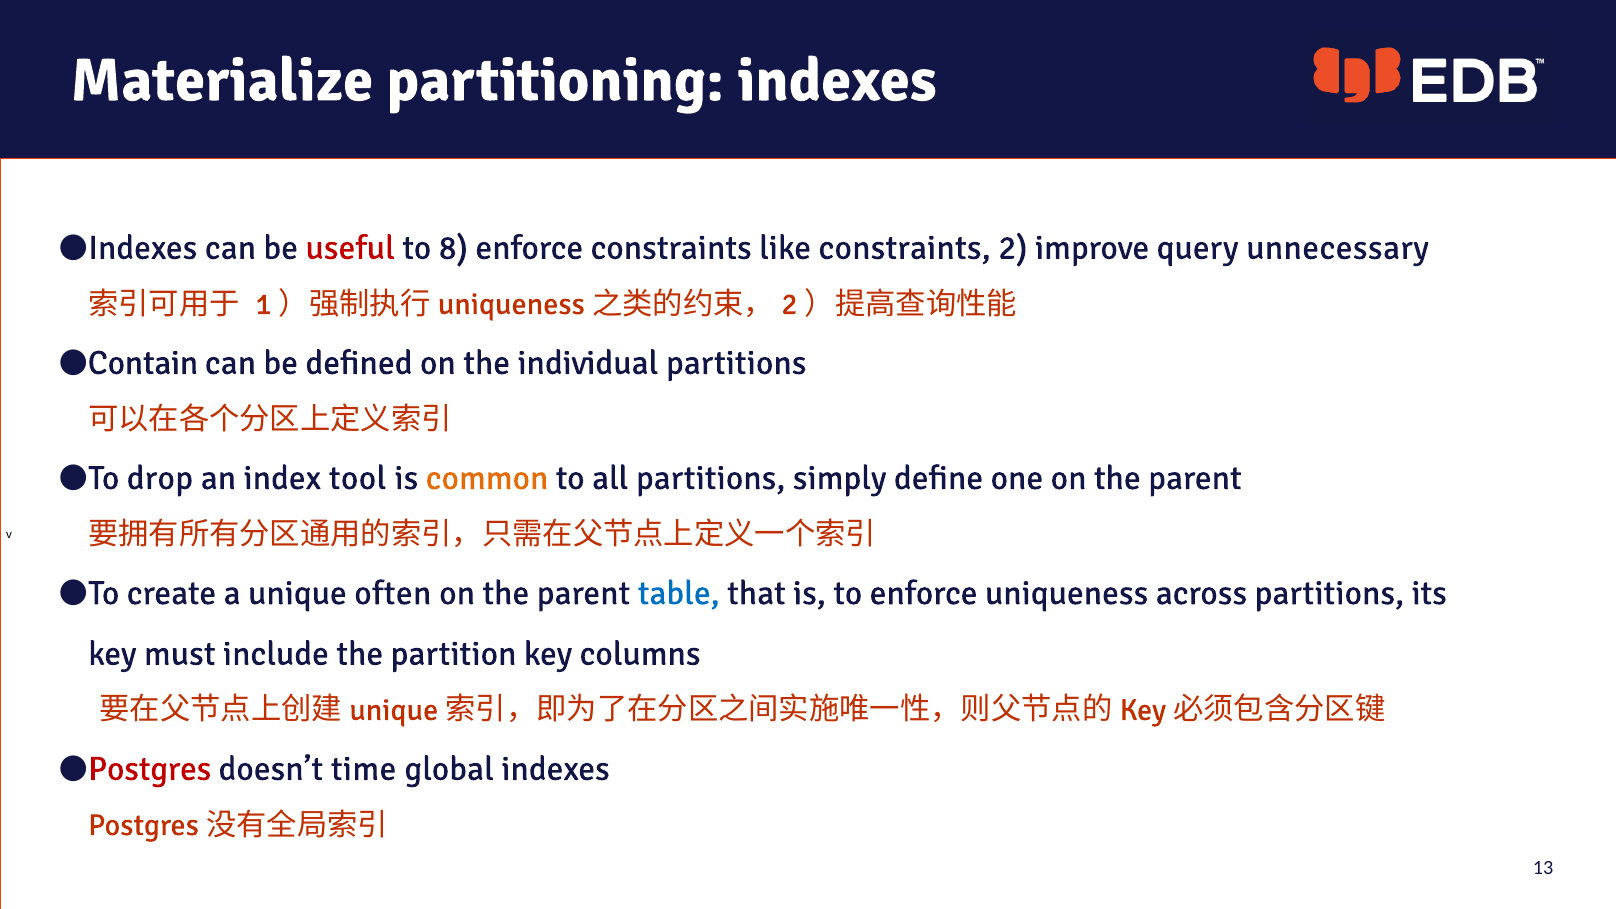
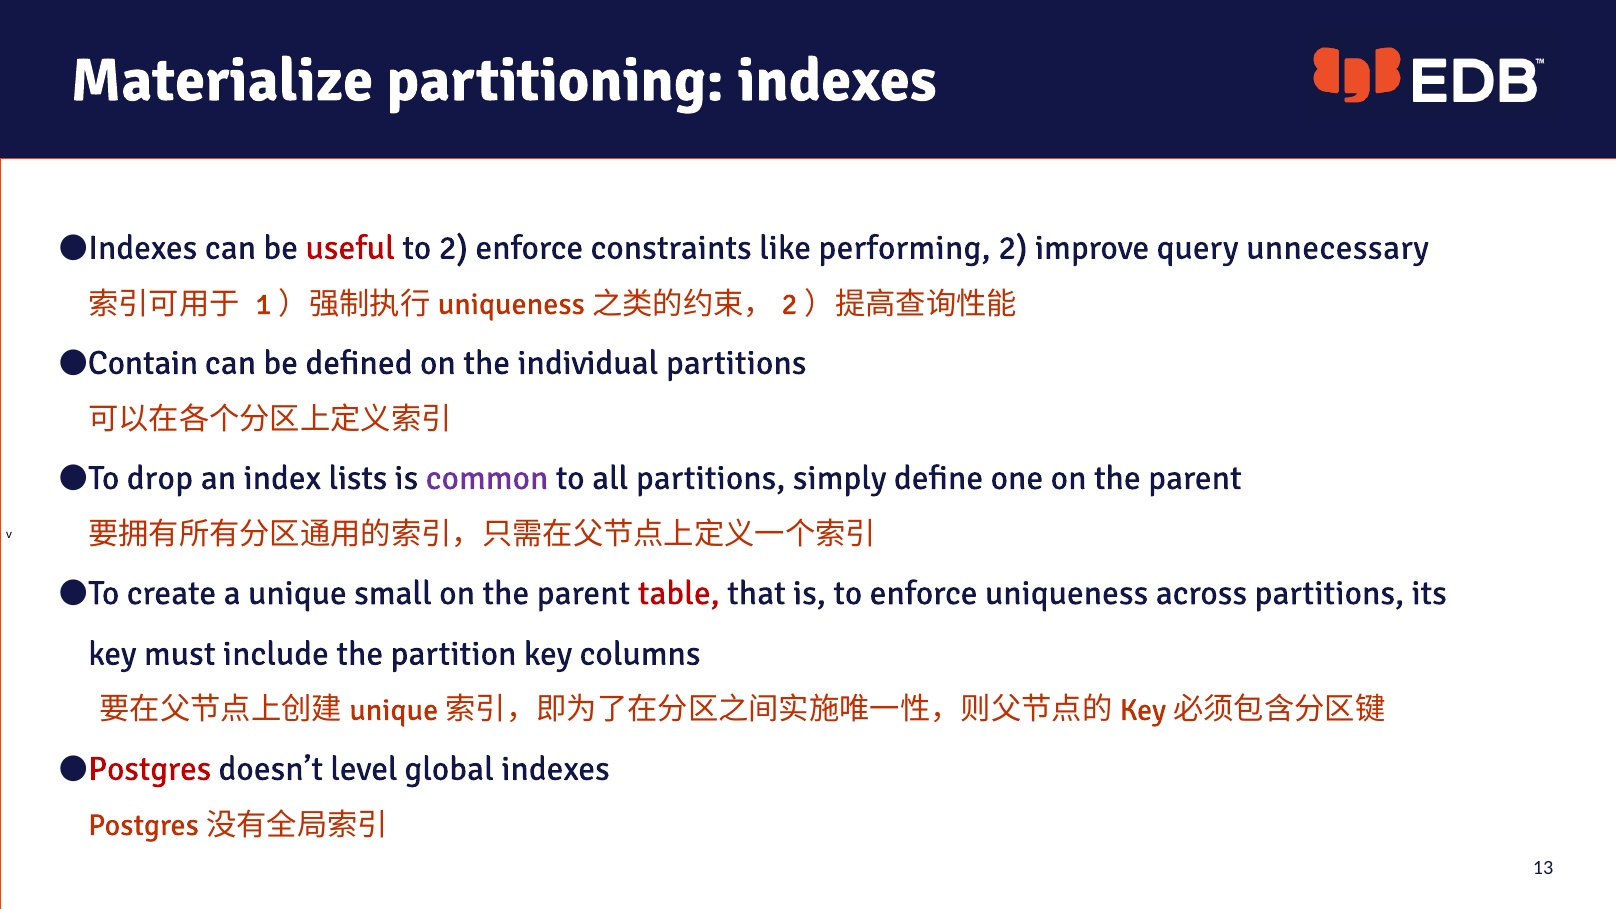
to 8: 8 -> 2
like constraints: constraints -> performing
tool: tool -> lists
common colour: orange -> purple
often: often -> small
table colour: blue -> red
time: time -> level
